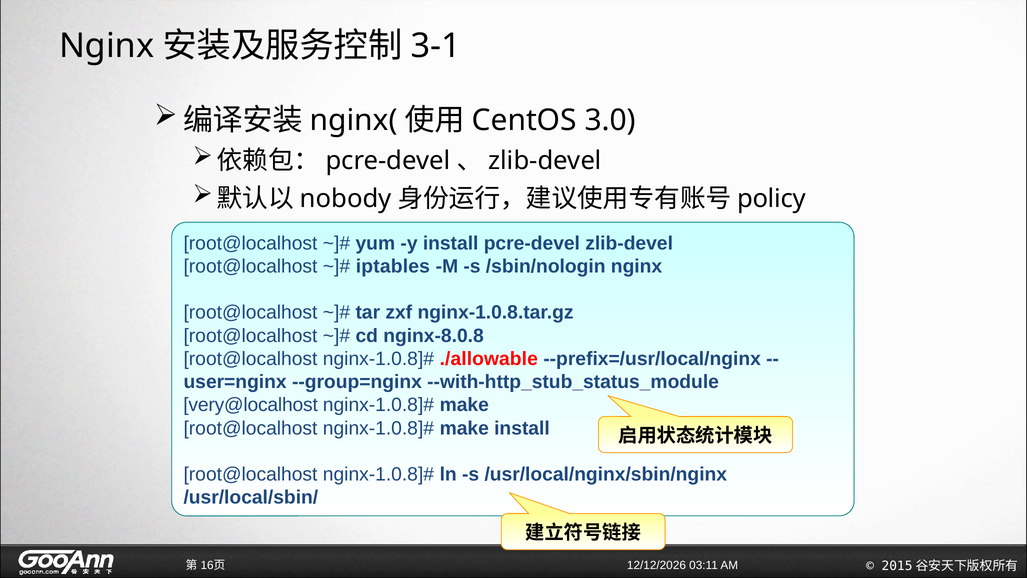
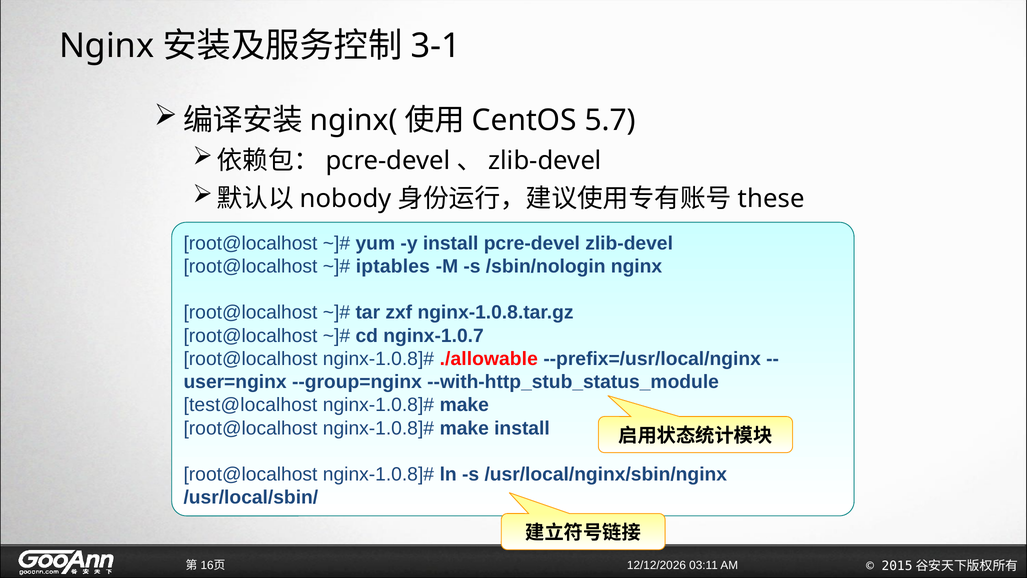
3.0: 3.0 -> 5.7
policy: policy -> these
nginx-8.0.8: nginx-8.0.8 -> nginx-1.0.7
very@localhost: very@localhost -> test@localhost
